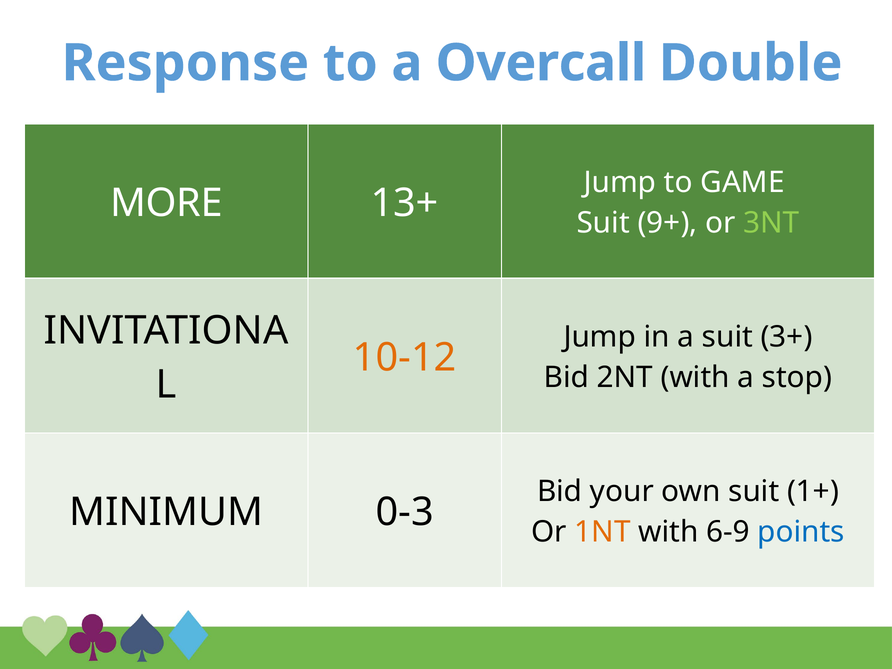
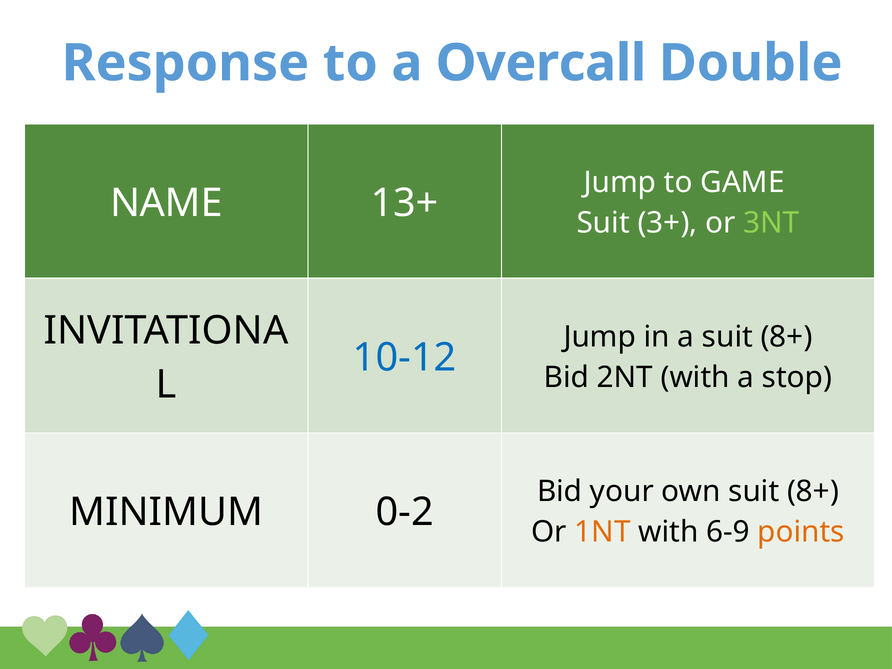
MORE: MORE -> NAME
9+: 9+ -> 3+
a suit 3+: 3+ -> 8+
10-12 colour: orange -> blue
own suit 1+: 1+ -> 8+
0-3: 0-3 -> 0-2
points colour: blue -> orange
